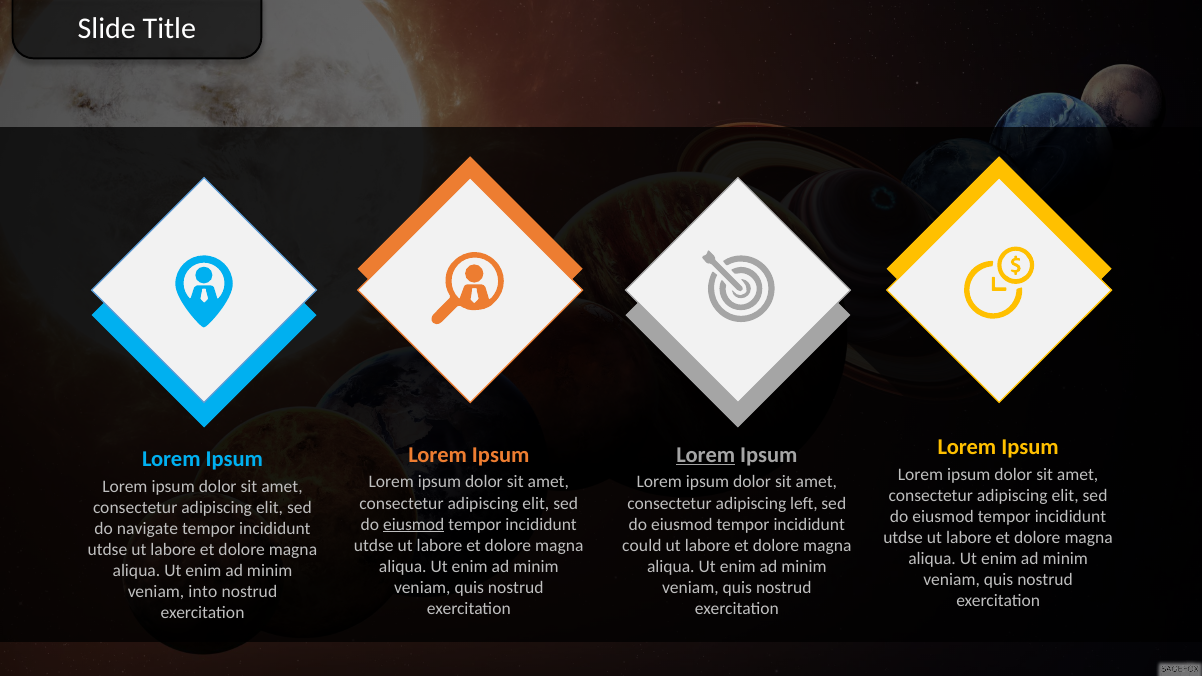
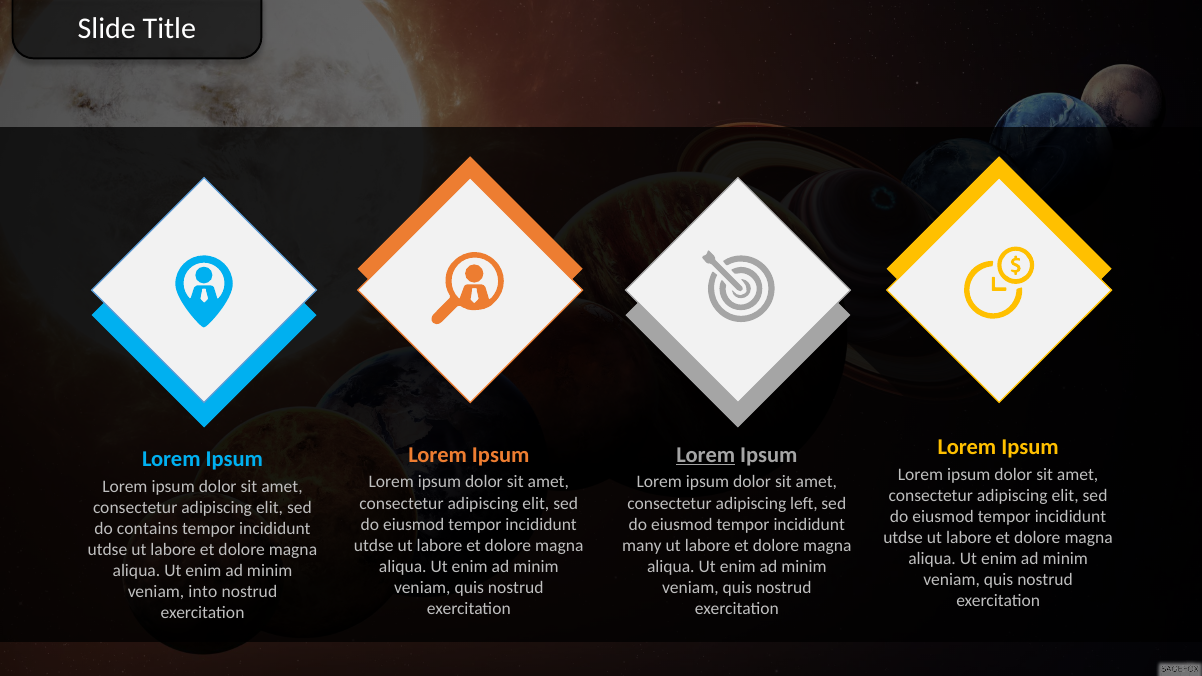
eiusmod at (414, 524) underline: present -> none
navigate: navigate -> contains
could: could -> many
